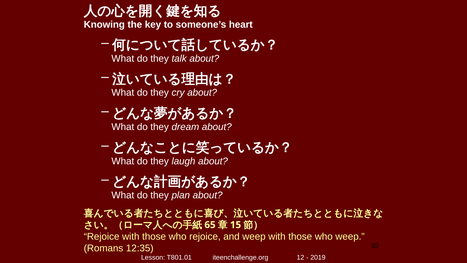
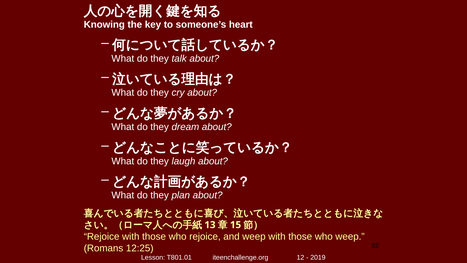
65: 65 -> 13
12:35: 12:35 -> 12:25
